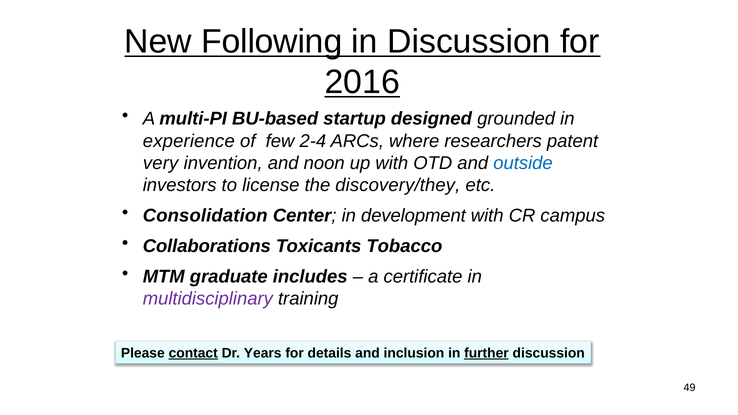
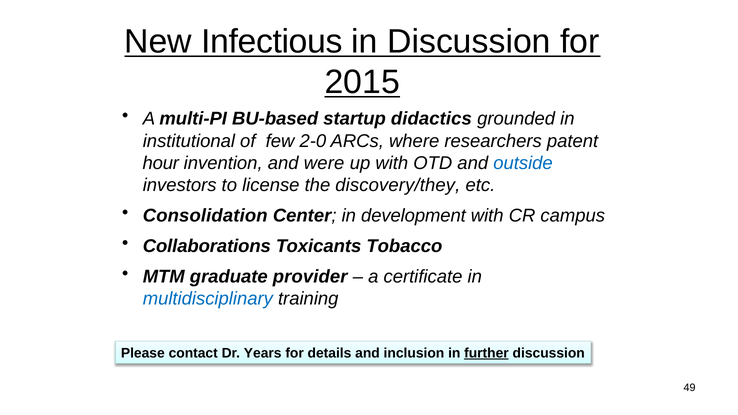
Following: Following -> Infectious
2016: 2016 -> 2015
designed: designed -> didactics
experience: experience -> institutional
2-4: 2-4 -> 2-0
very: very -> hour
noon: noon -> were
includes: includes -> provider
multidisciplinary colour: purple -> blue
contact underline: present -> none
